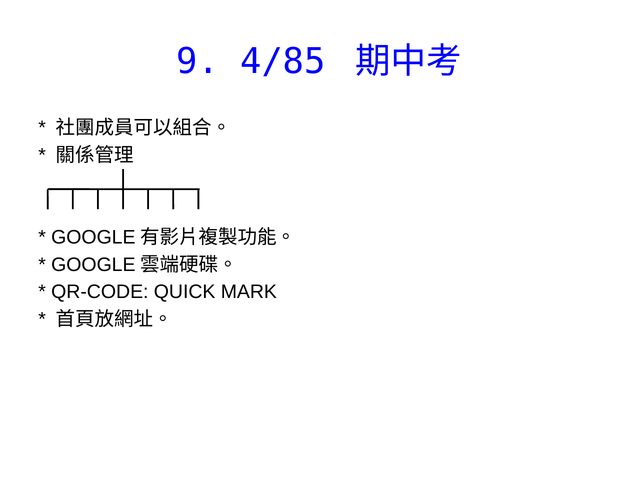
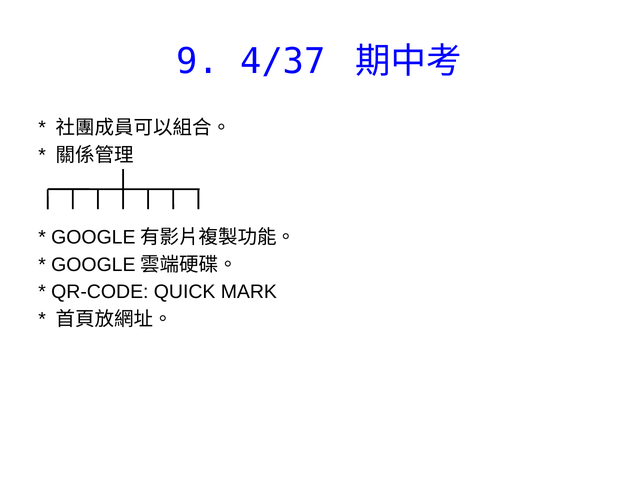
4/85: 4/85 -> 4/37
